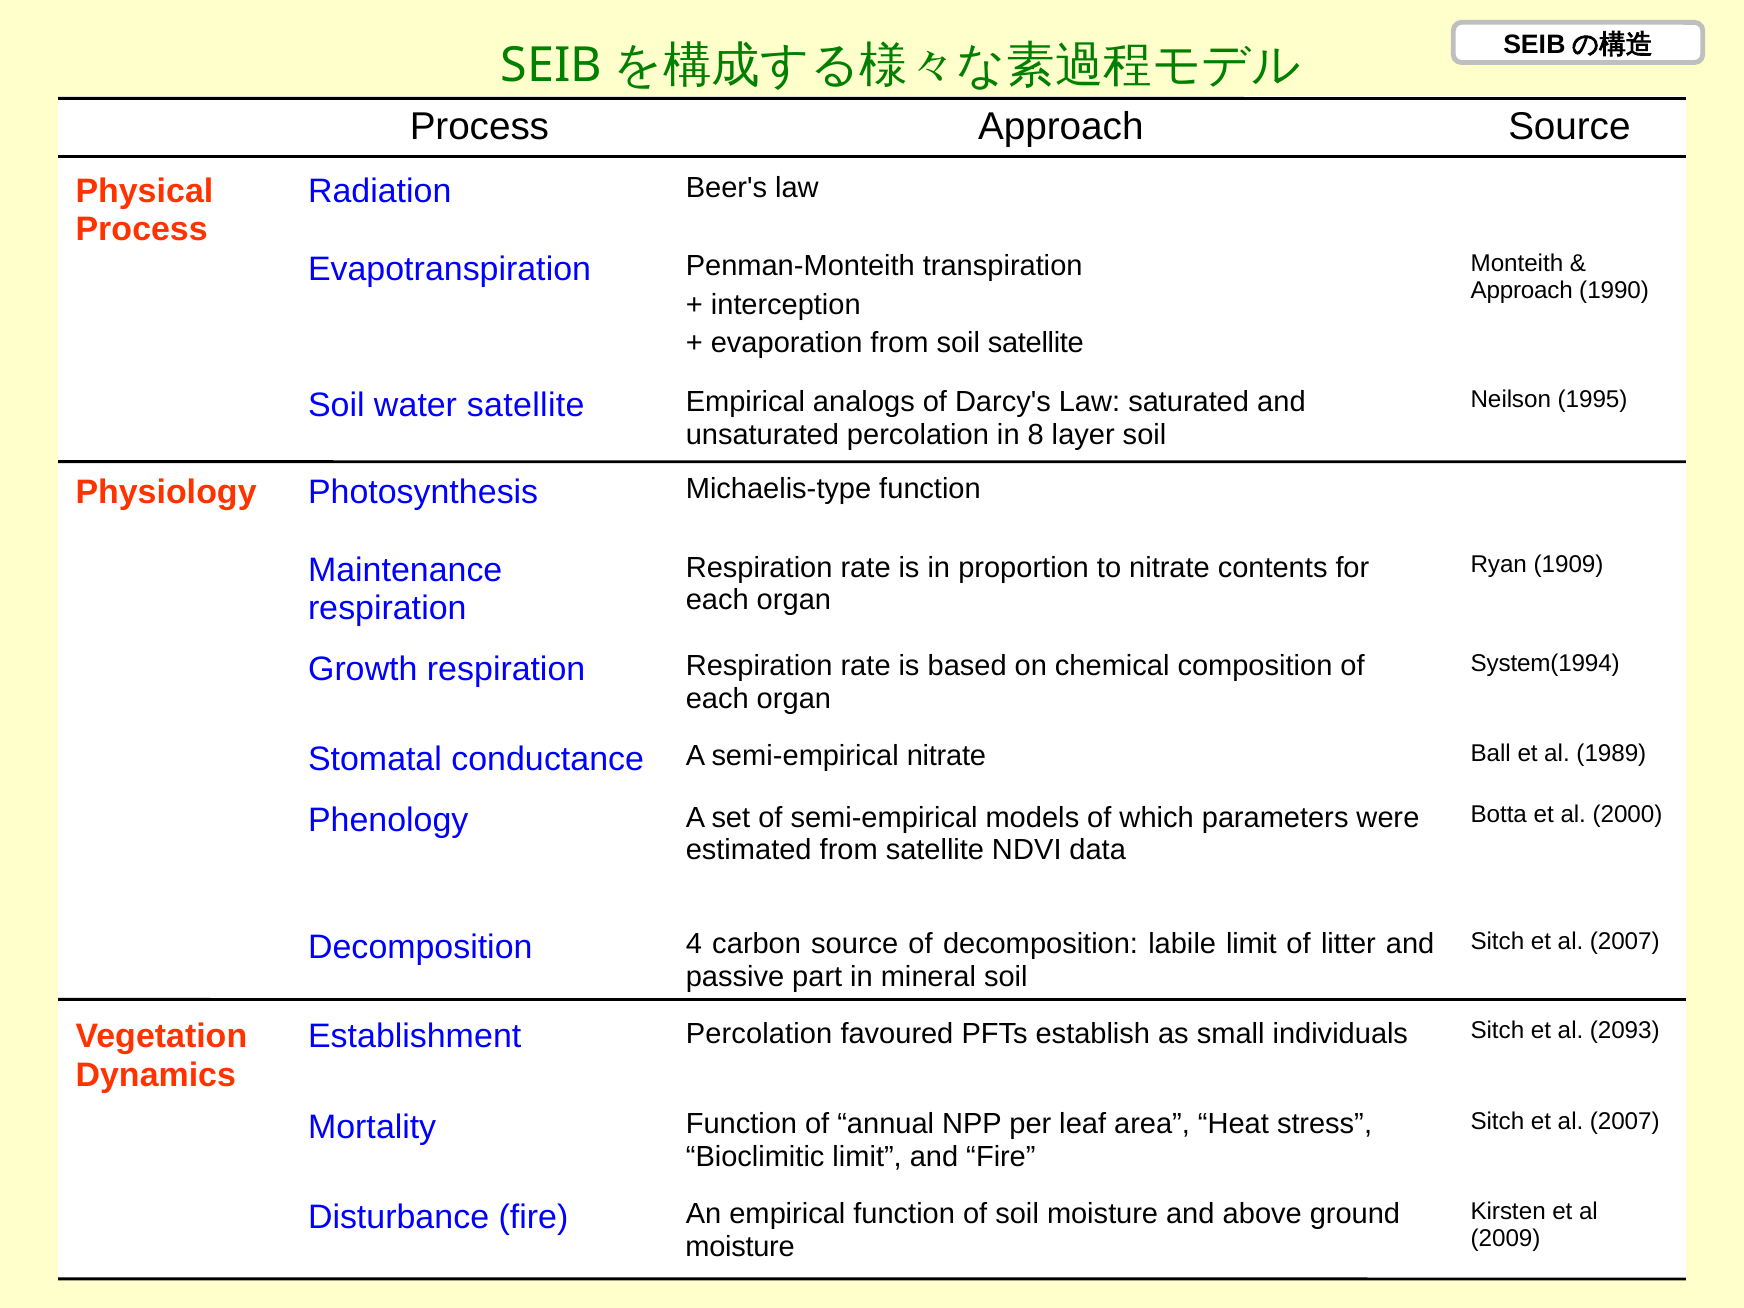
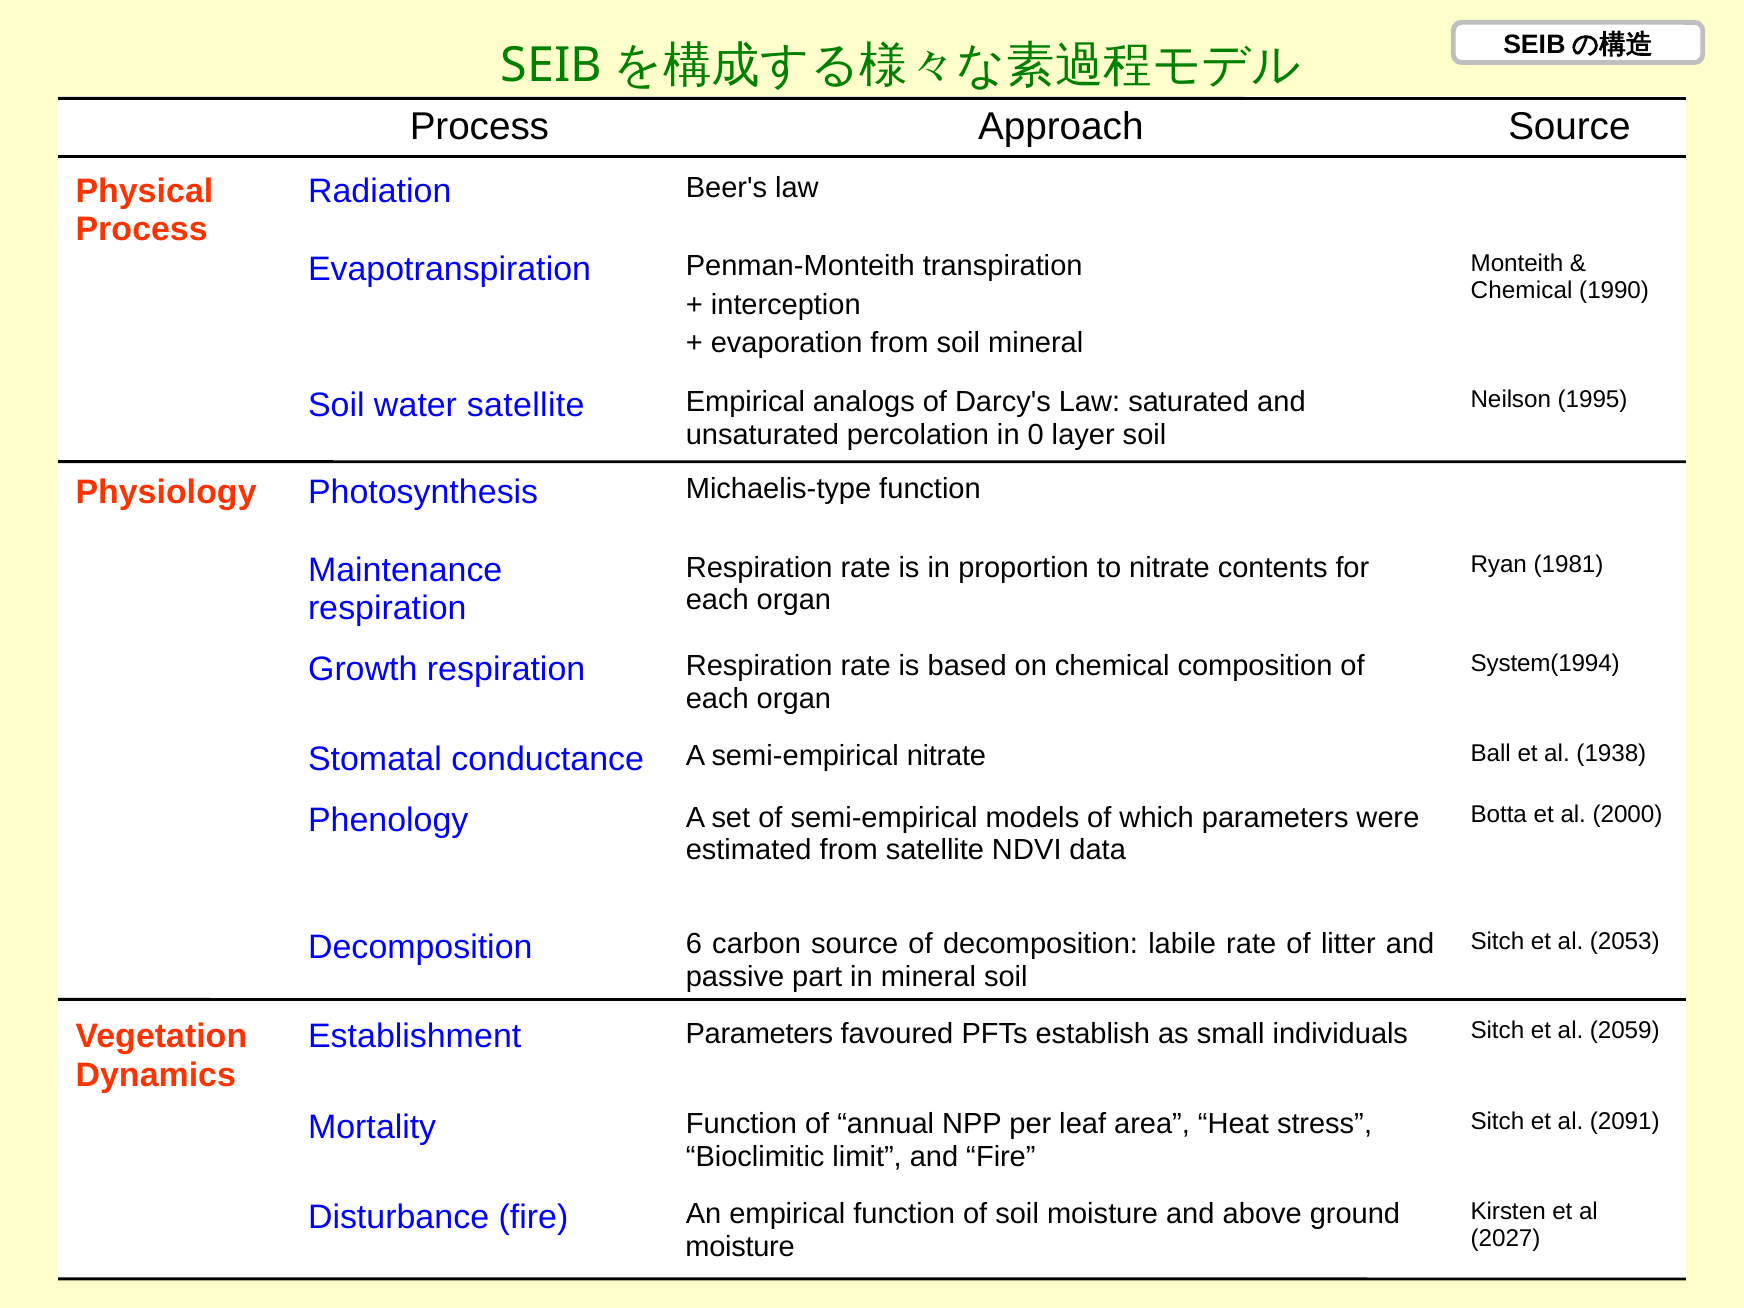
Approach at (1522, 290): Approach -> Chemical
soil satellite: satellite -> mineral
8: 8 -> 0
1909: 1909 -> 1981
1989: 1989 -> 1938
2007 at (1625, 941): 2007 -> 2053
4: 4 -> 6
labile limit: limit -> rate
Establishment Percolation: Percolation -> Parameters
2093: 2093 -> 2059
2007 at (1625, 1121): 2007 -> 2091
2009: 2009 -> 2027
